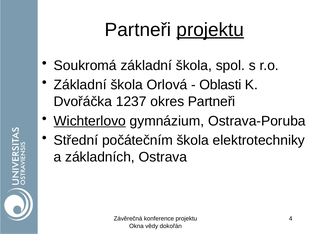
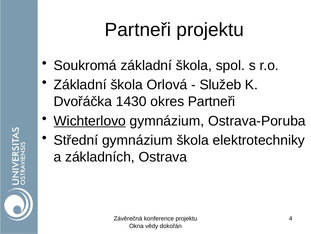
projektu at (210, 30) underline: present -> none
Oblasti: Oblasti -> Služeb
1237: 1237 -> 1430
Střední počátečním: počátečním -> gymnázium
